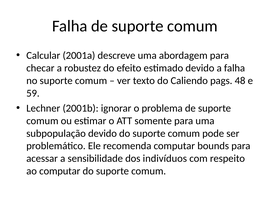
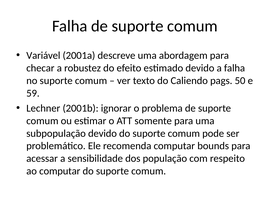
Calcular: Calcular -> Variável
48: 48 -> 50
indivíduos: indivíduos -> população
